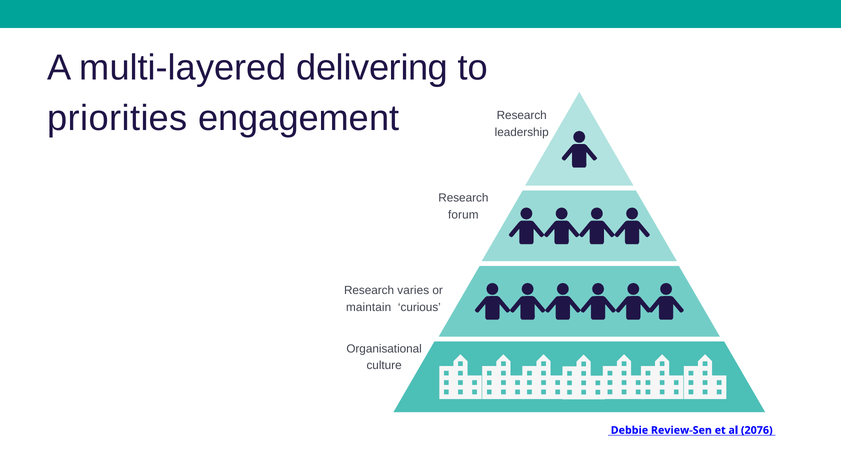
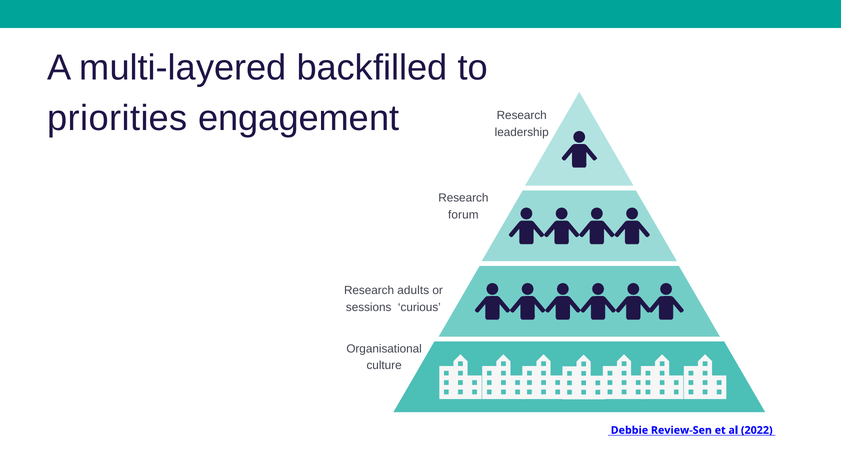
delivering: delivering -> backfilled
varies: varies -> adults
maintain: maintain -> sessions
2076: 2076 -> 2022
